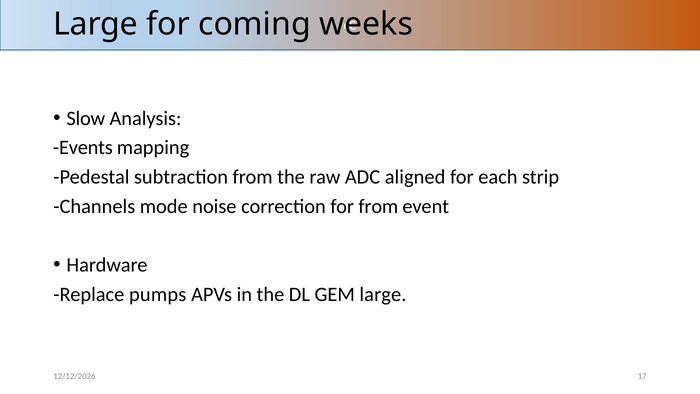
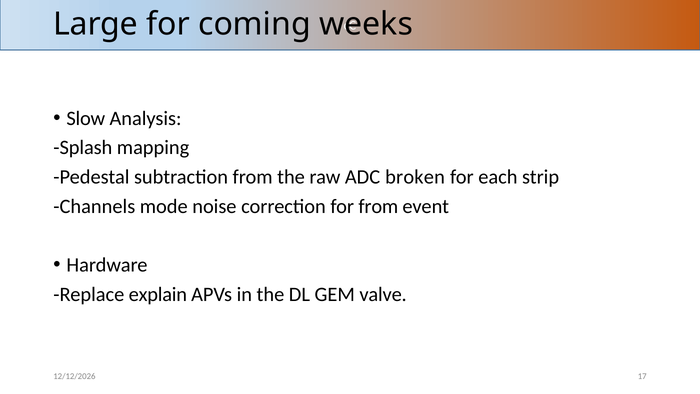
Events: Events -> Splash
aligned: aligned -> broken
pumps: pumps -> explain
GEM large: large -> valve
